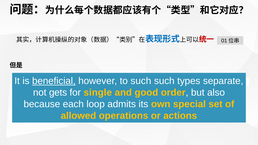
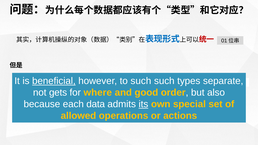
single: single -> where
loop: loop -> data
its underline: none -> present
